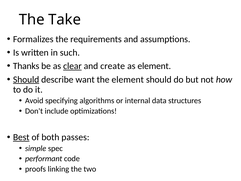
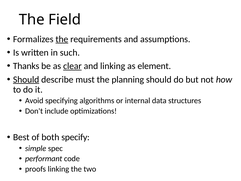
Take: Take -> Field
the at (62, 39) underline: none -> present
and create: create -> linking
want: want -> must
the element: element -> planning
Best underline: present -> none
passes: passes -> specify
